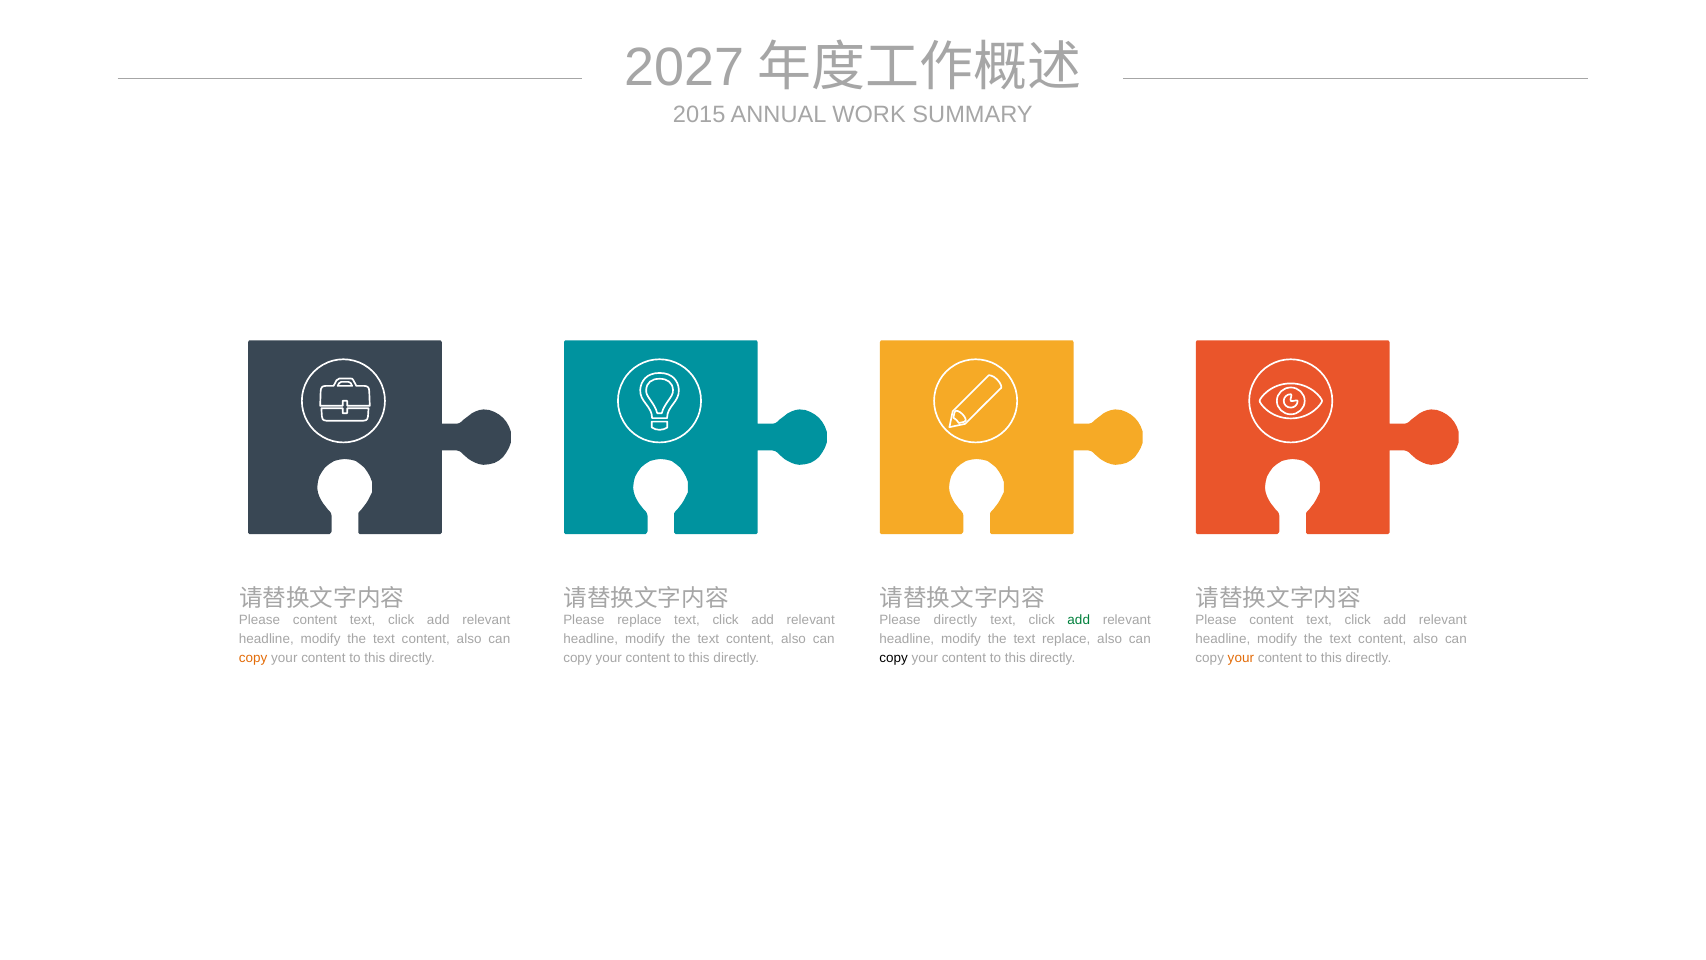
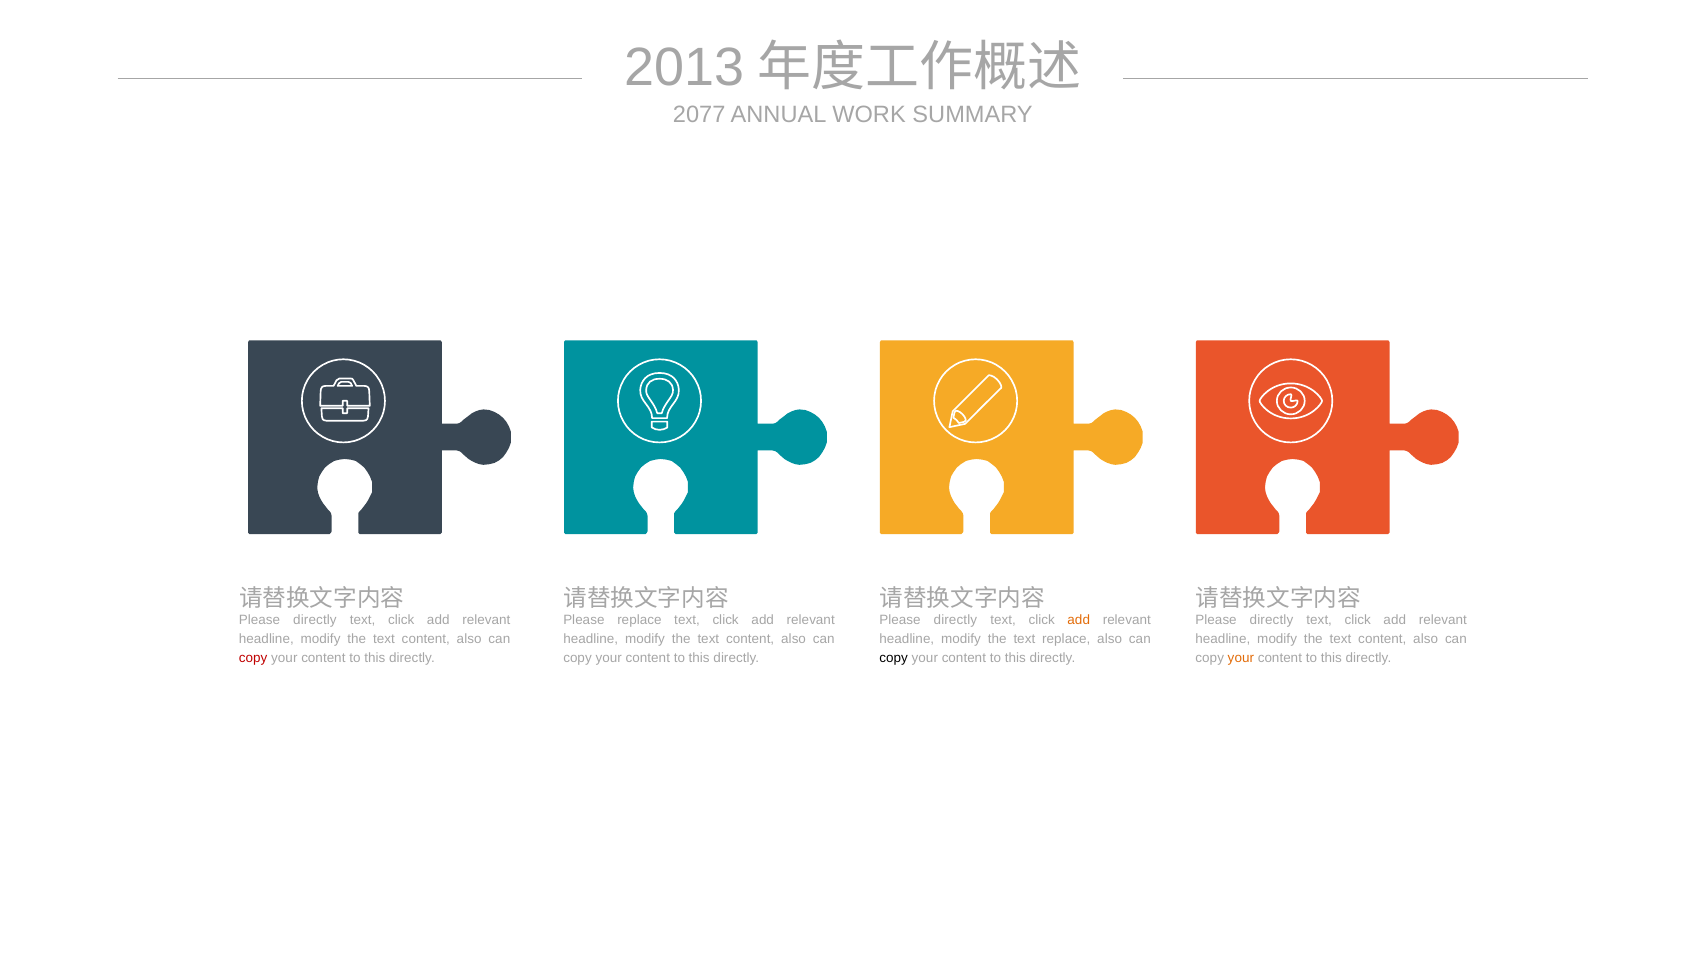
2027: 2027 -> 2013
2015: 2015 -> 2077
content at (315, 619): content -> directly
add at (1079, 619) colour: green -> orange
content at (1272, 619): content -> directly
copy at (253, 658) colour: orange -> red
